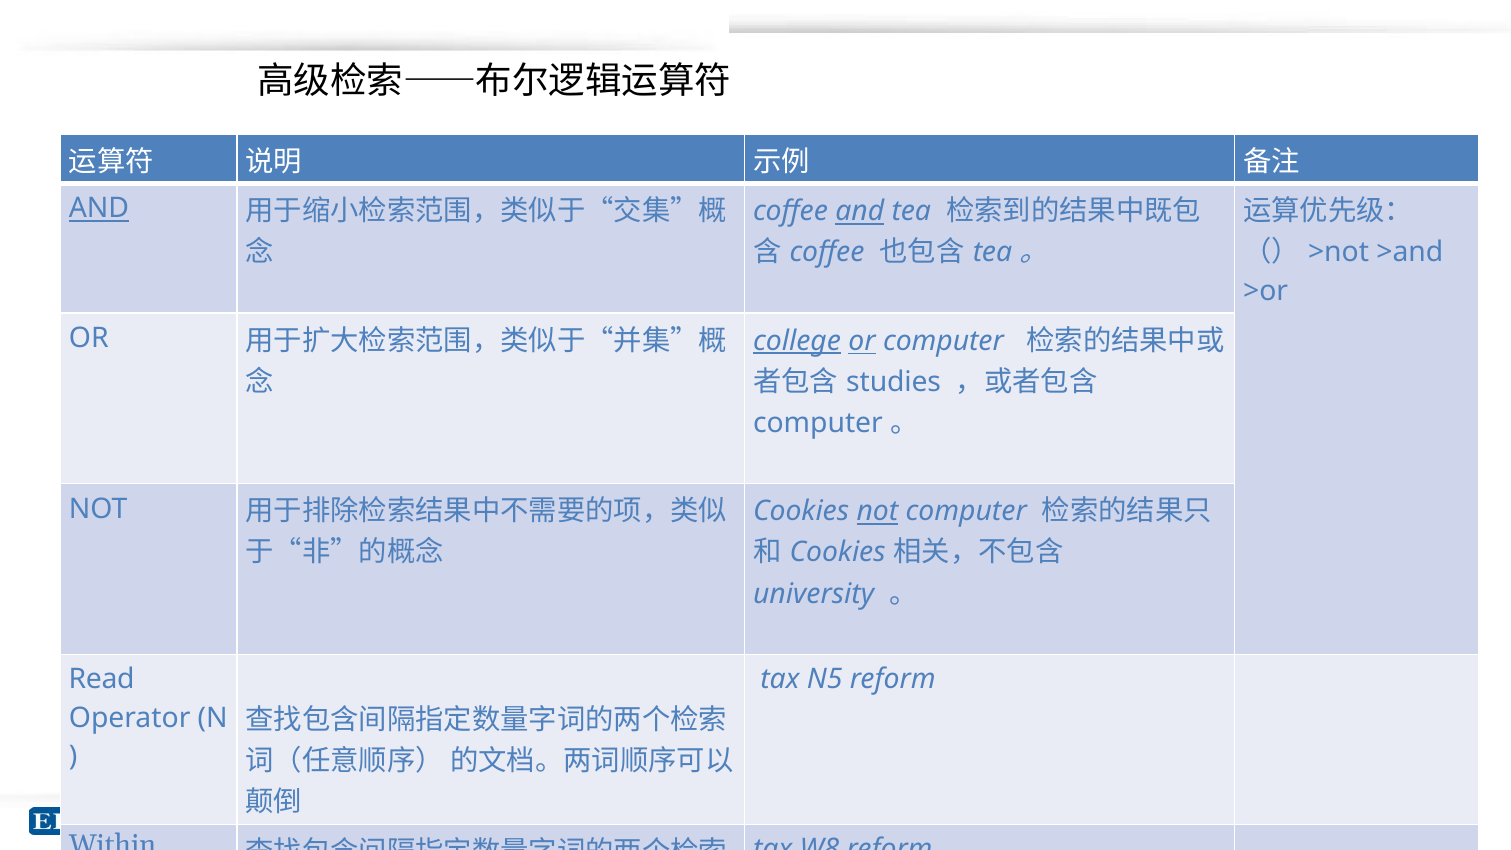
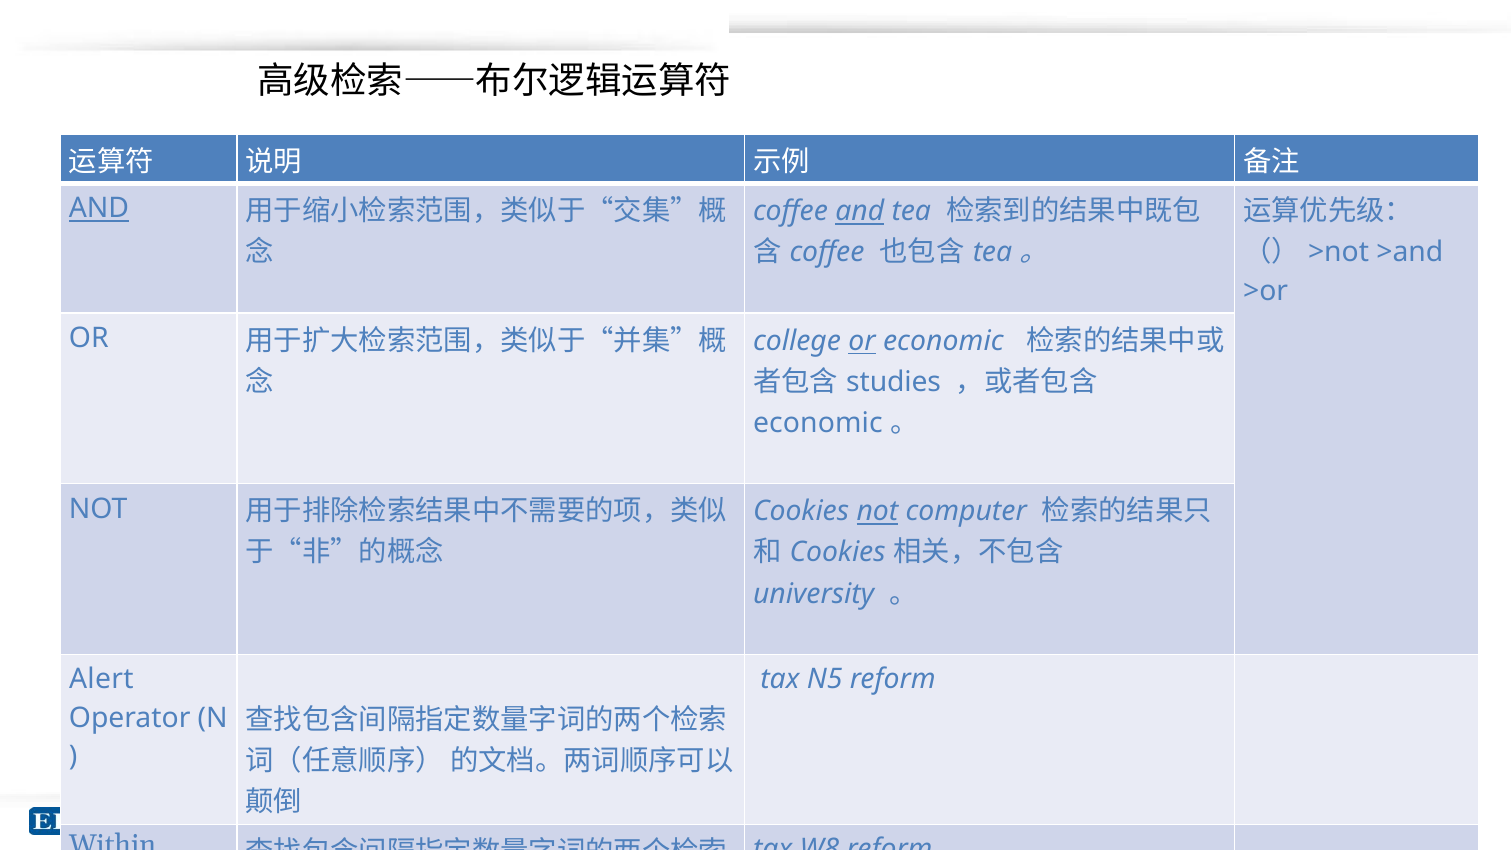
college underline: present -> none
or computer: computer -> economic
computer at (818, 423): computer -> economic
Read: Read -> Alert
